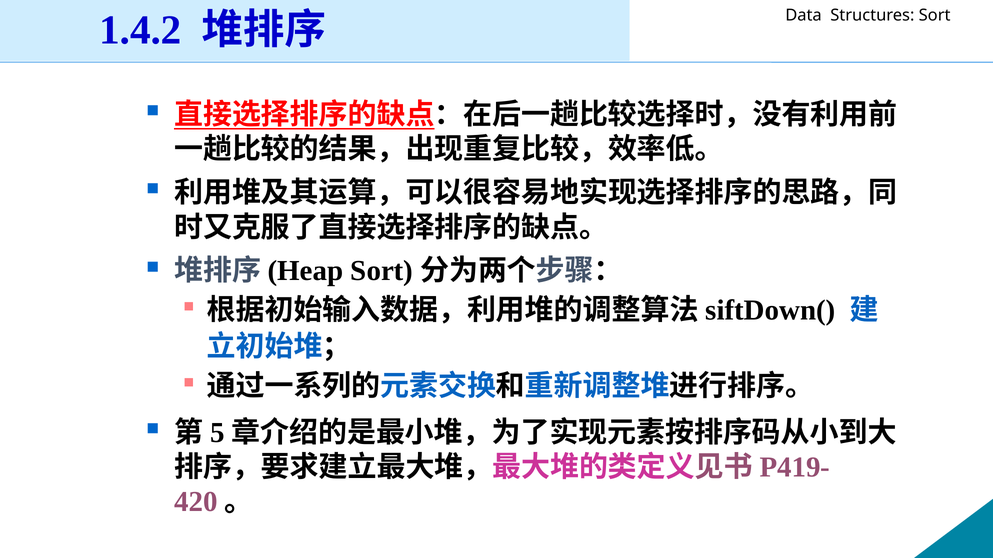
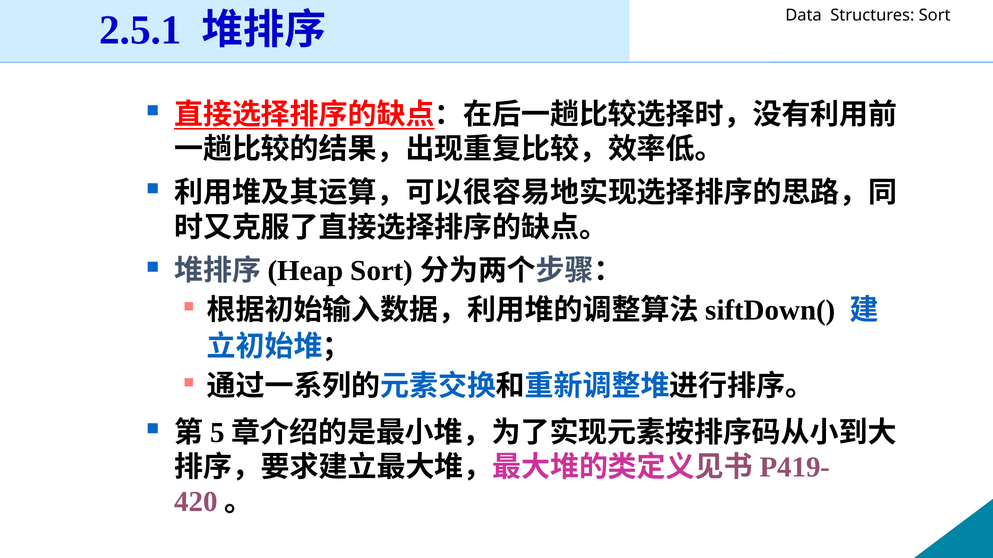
1.4.2: 1.4.2 -> 2.5.1
